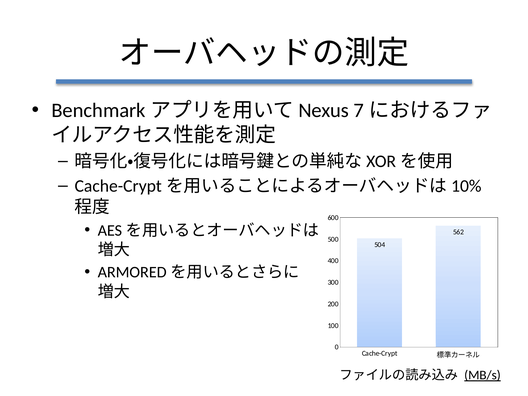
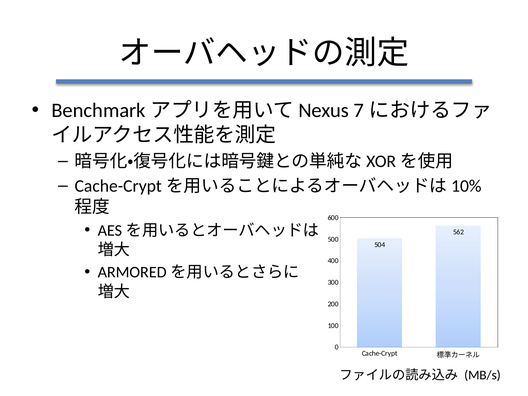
MB/s underline: present -> none
